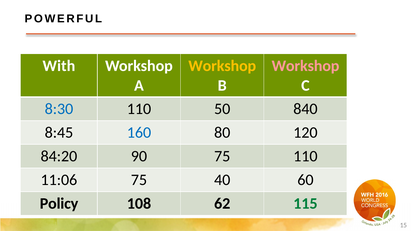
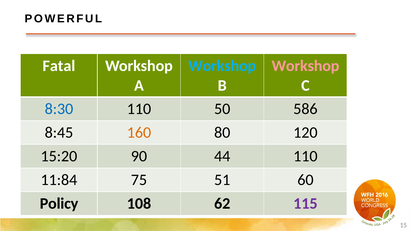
With: With -> Fatal
Workshop at (222, 66) colour: yellow -> light blue
840: 840 -> 586
160 colour: blue -> orange
84:20: 84:20 -> 15:20
90 75: 75 -> 44
11:06: 11:06 -> 11:84
40: 40 -> 51
115 colour: green -> purple
